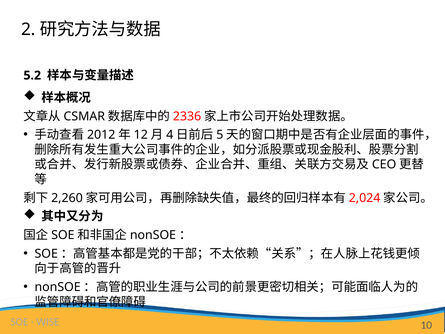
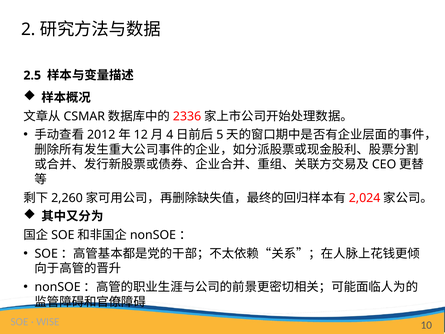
5.2: 5.2 -> 2.5
